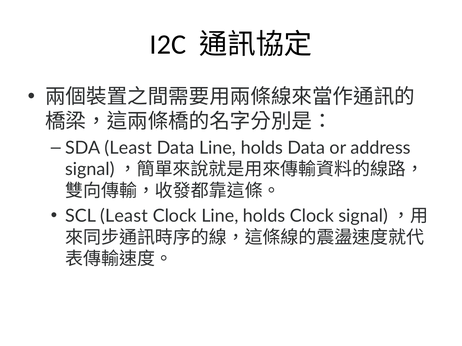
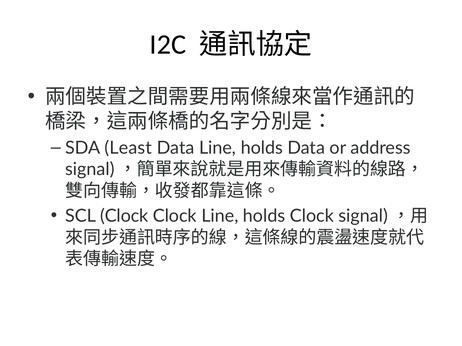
SCL Least: Least -> Clock
